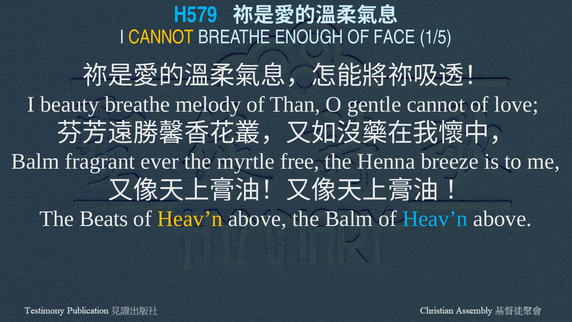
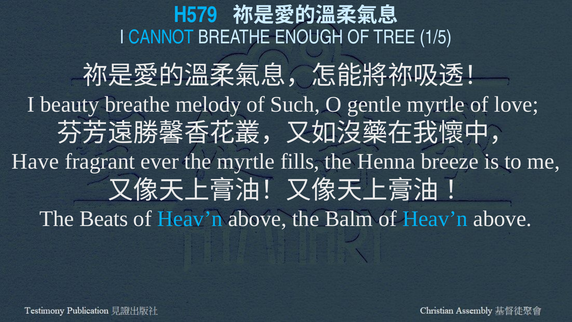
CANNOT at (161, 37) colour: yellow -> light blue
FACE: FACE -> TREE
Than: Than -> Such
gentle cannot: cannot -> myrtle
Balm at (35, 161): Balm -> Have
free: free -> fills
Heav’n at (190, 219) colour: yellow -> light blue
